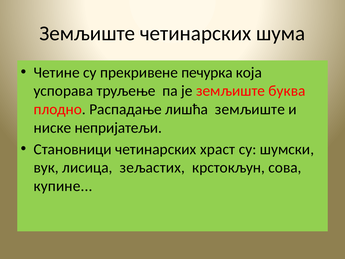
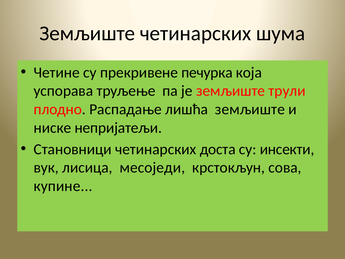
буква: буква -> трули
храст: храст -> доста
шумски: шумски -> инсекти
зељастих: зељастих -> месоједи
